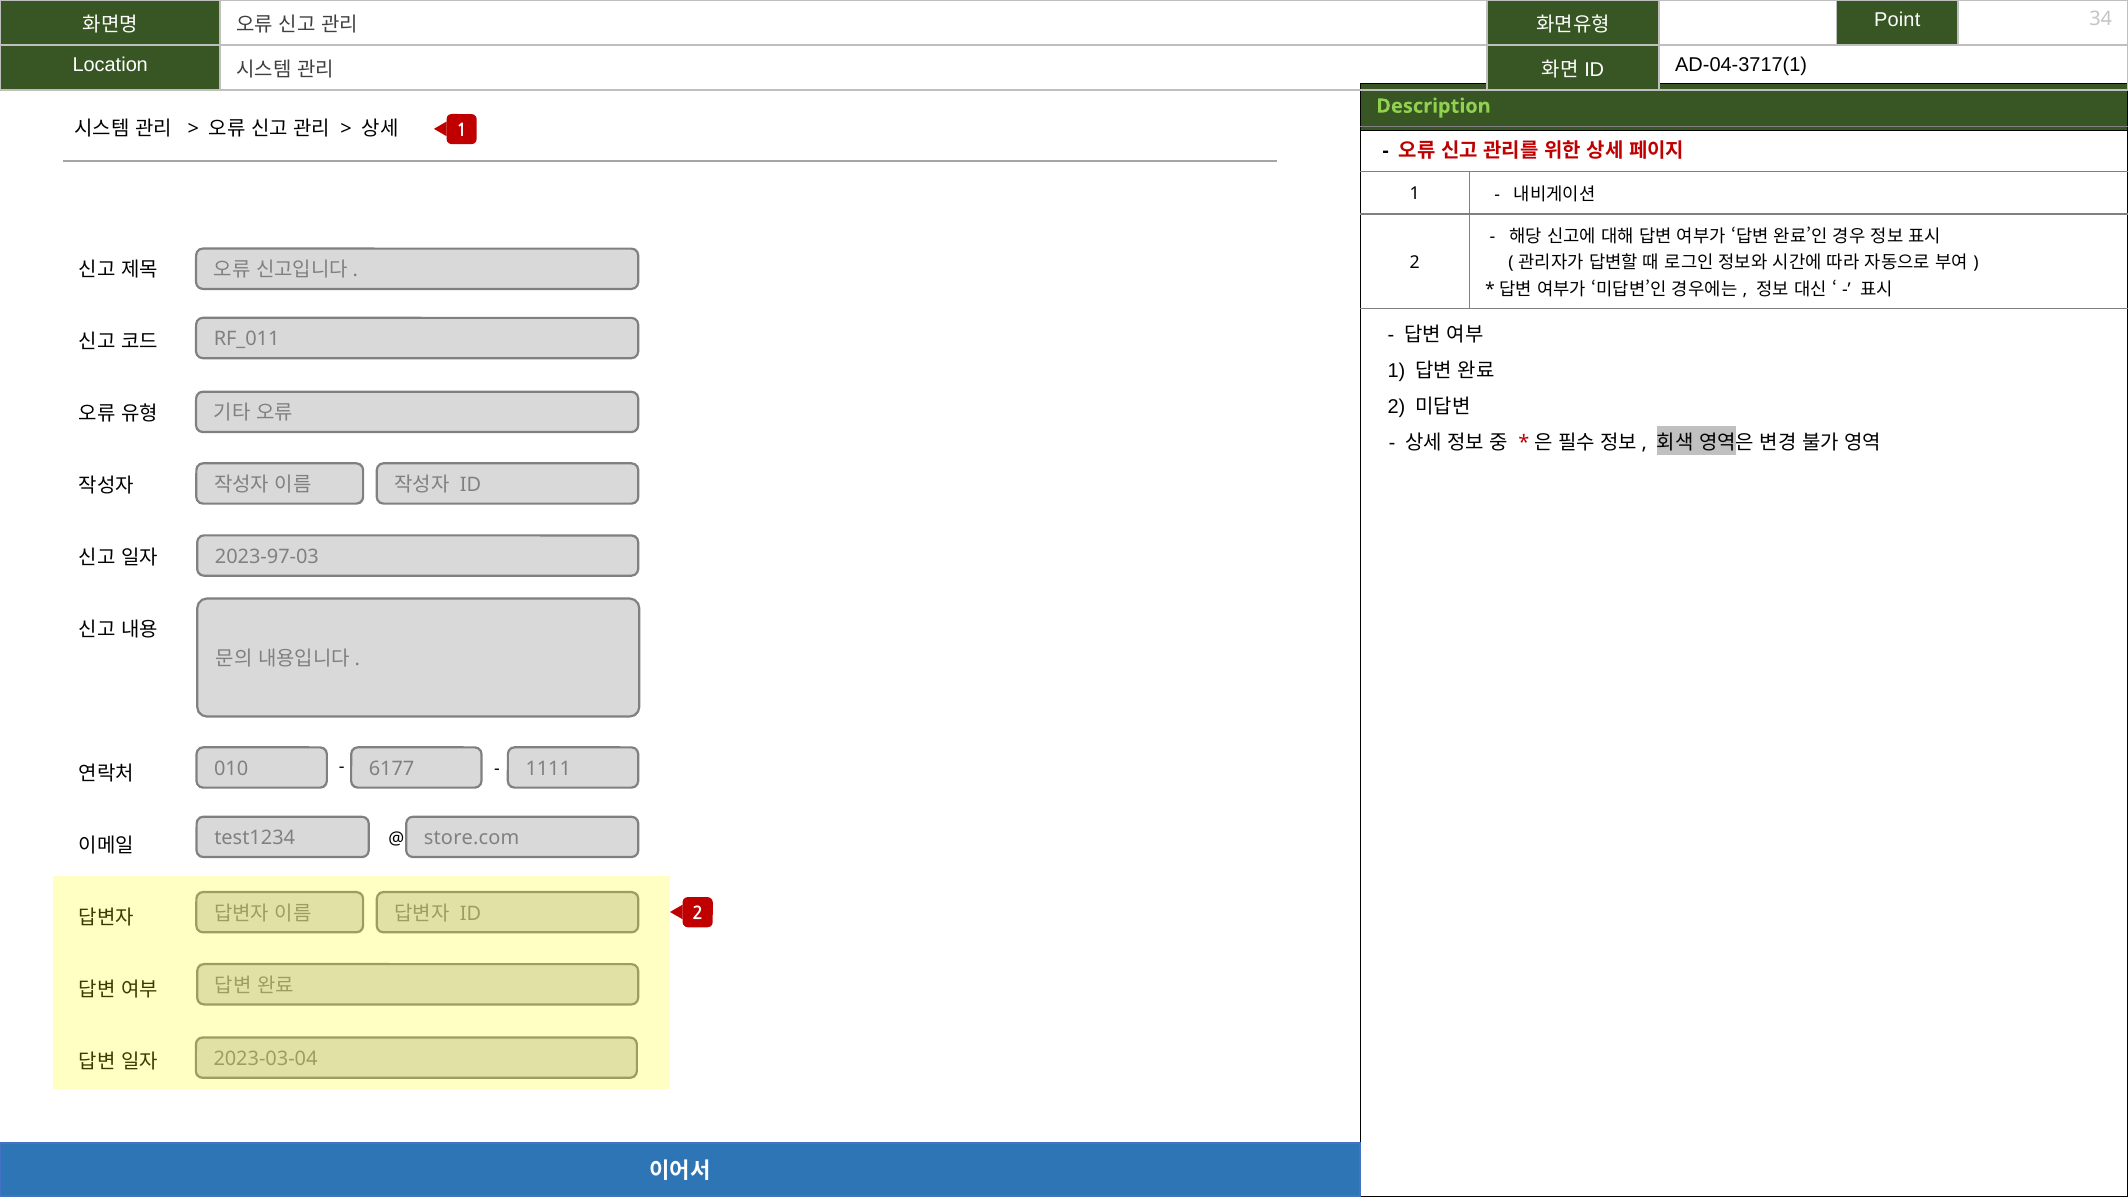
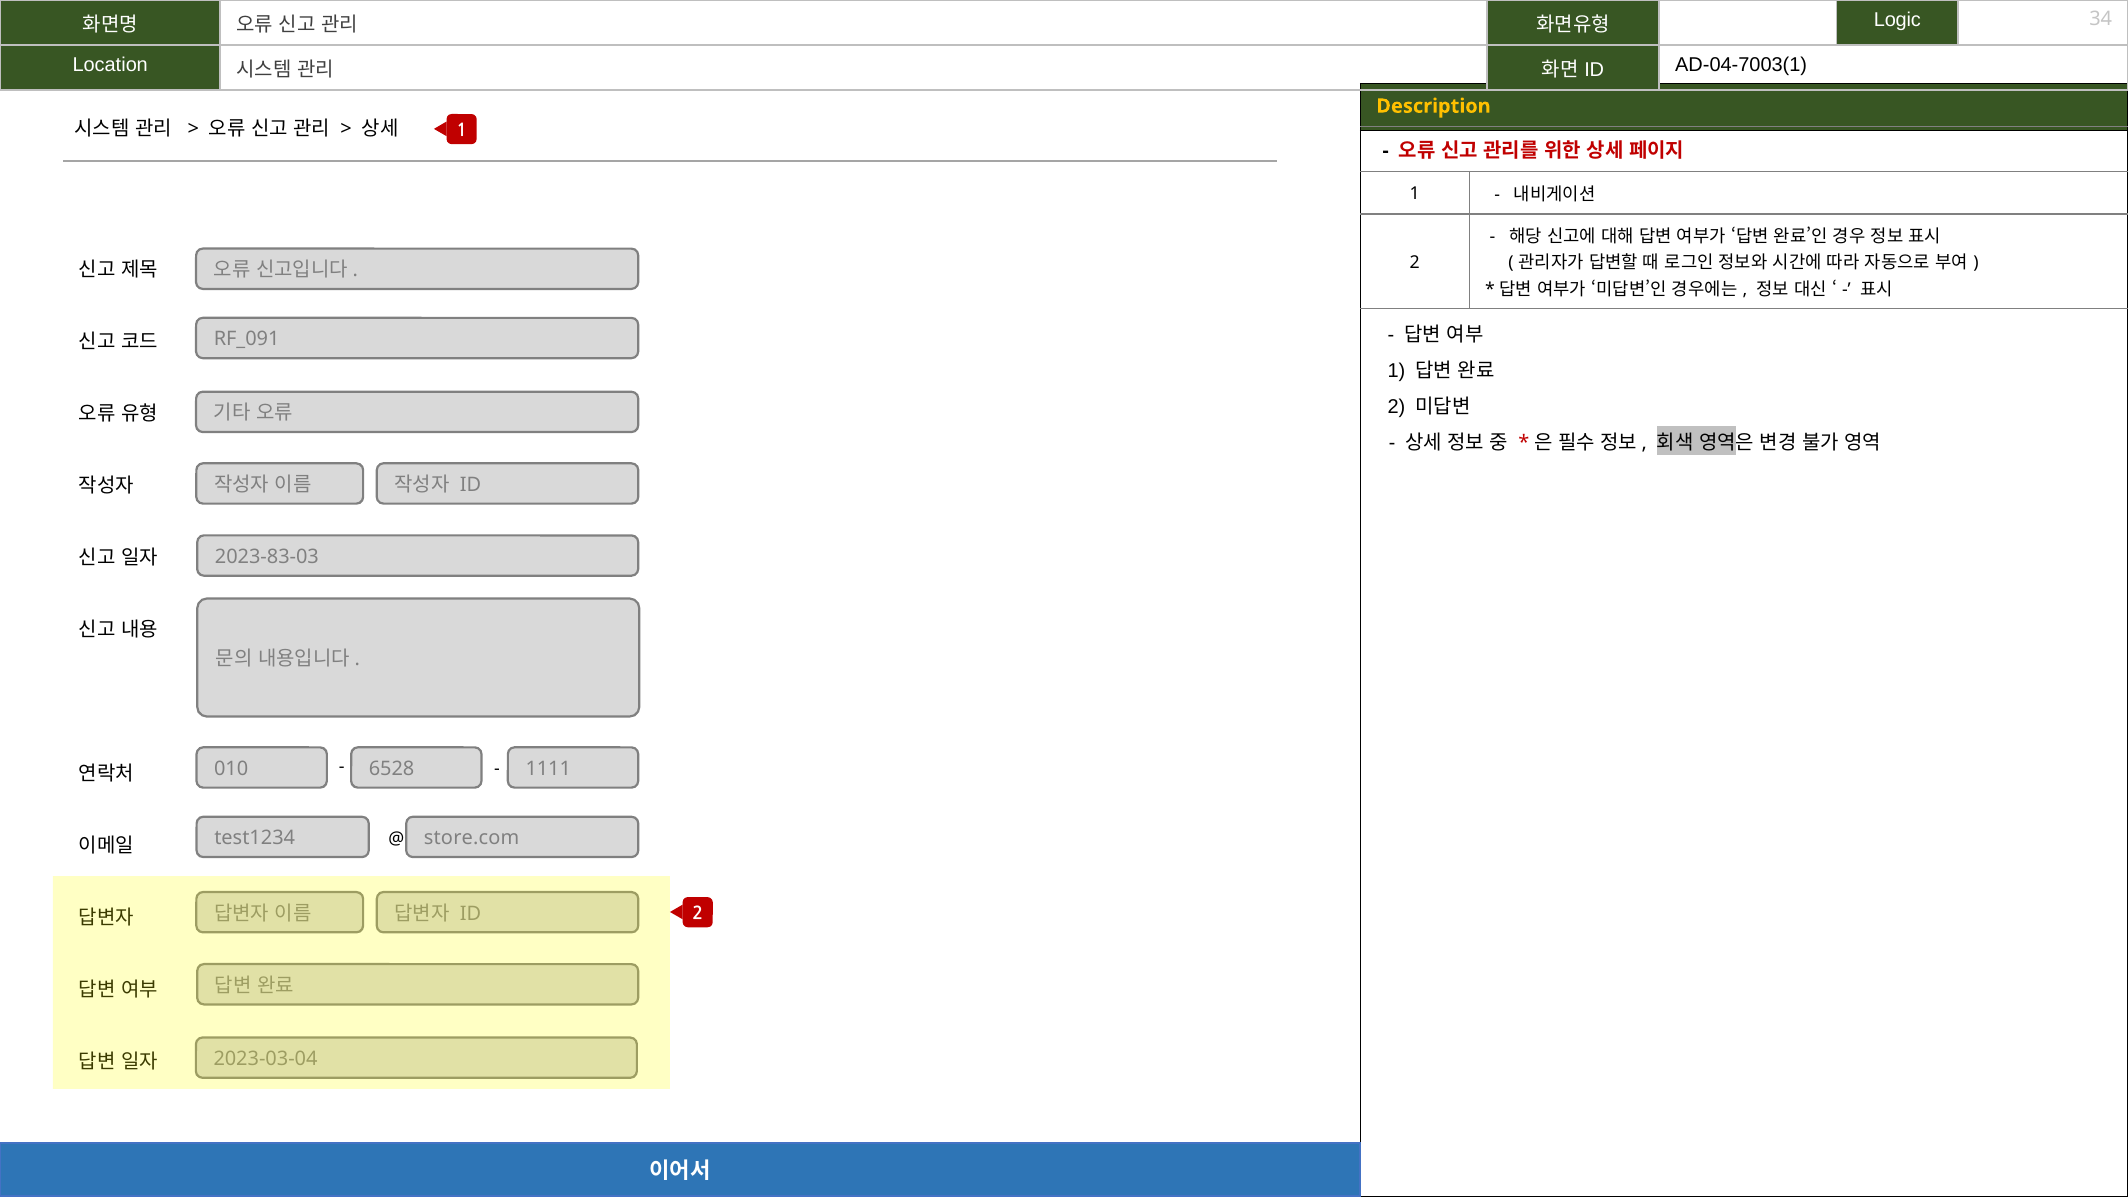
Point: Point -> Logic
AD-04-3717(1: AD-04-3717(1 -> AD-04-7003(1
Description colour: light green -> yellow
RF_011: RF_011 -> RF_091
2023-97-03: 2023-97-03 -> 2023-83-03
6177: 6177 -> 6528
